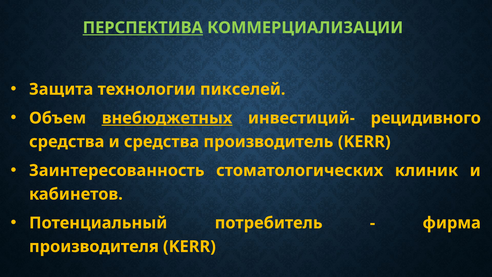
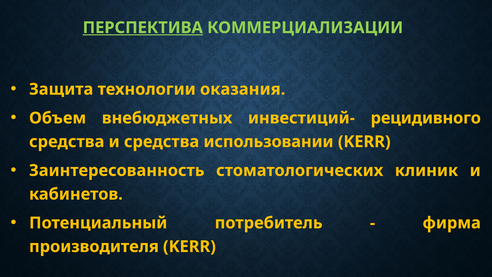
пикселей: пикселей -> оказания
внебюджетных underline: present -> none
производитель: производитель -> использовании
